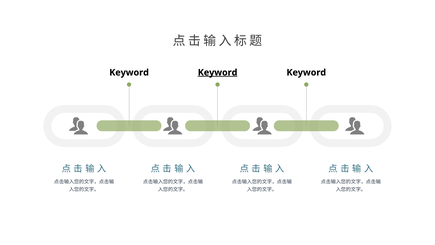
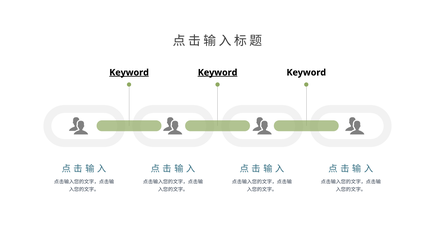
Keyword at (129, 72) underline: none -> present
